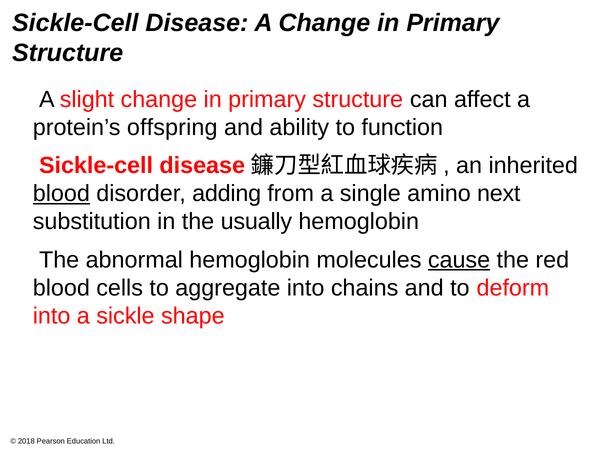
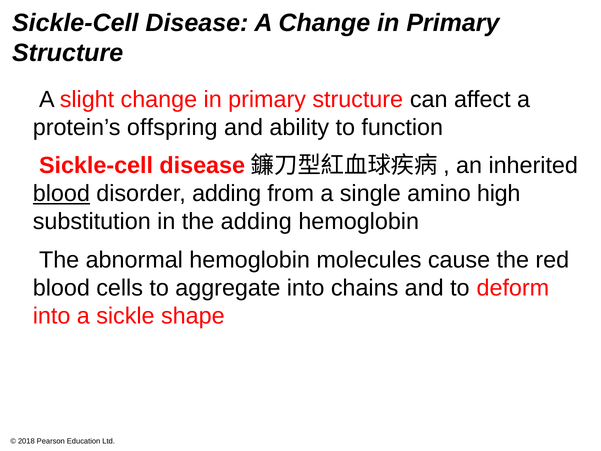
next: next -> high
the usually: usually -> adding
cause underline: present -> none
